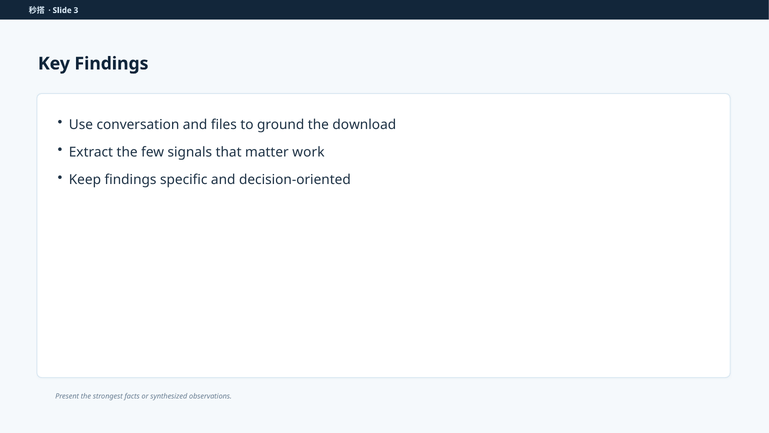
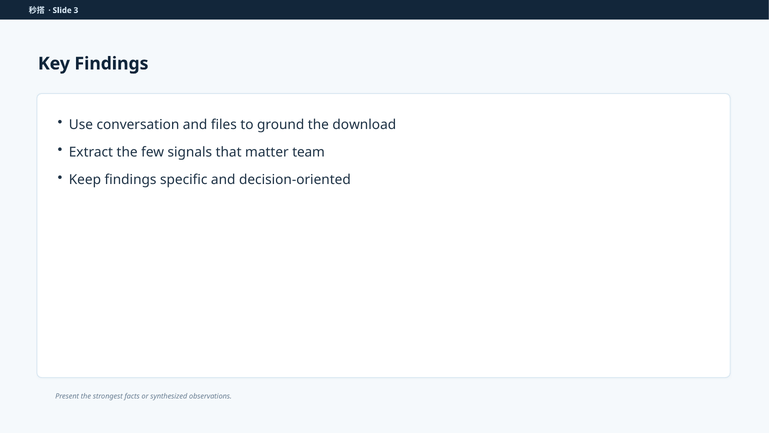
work: work -> team
